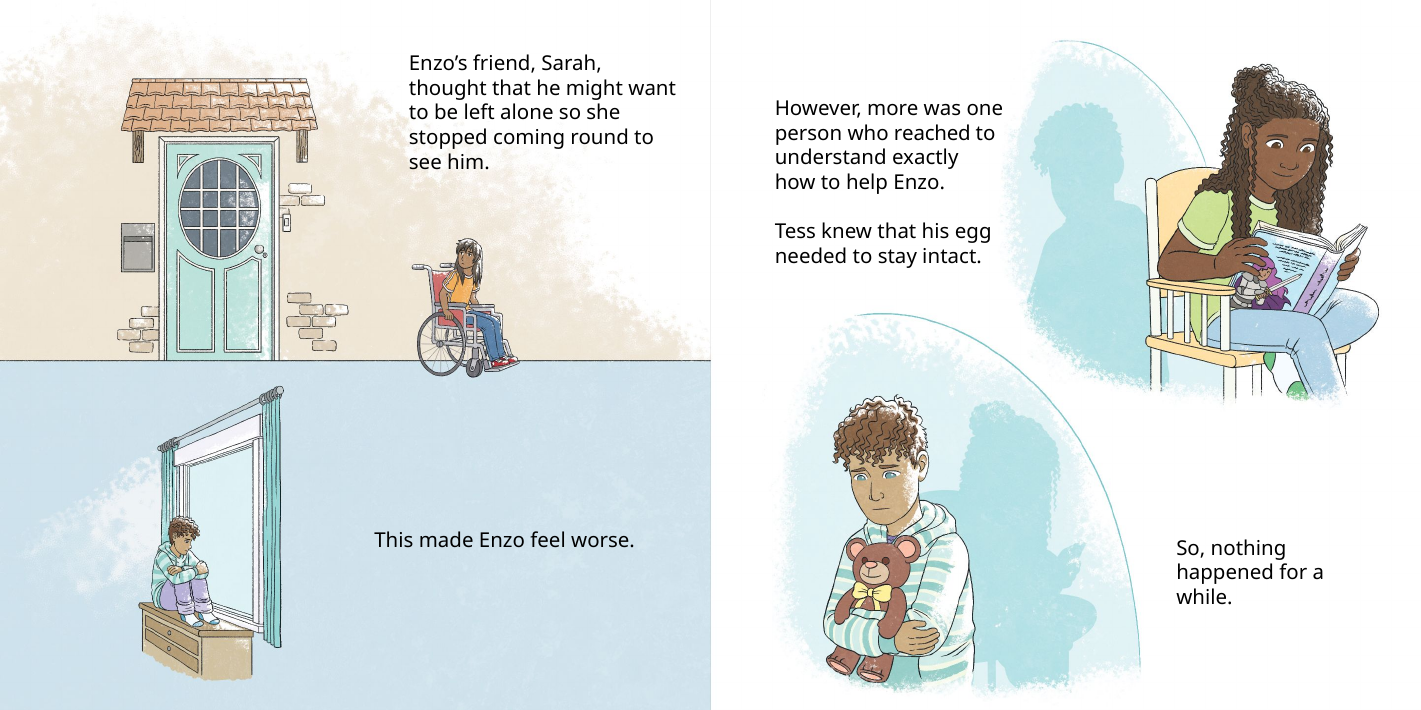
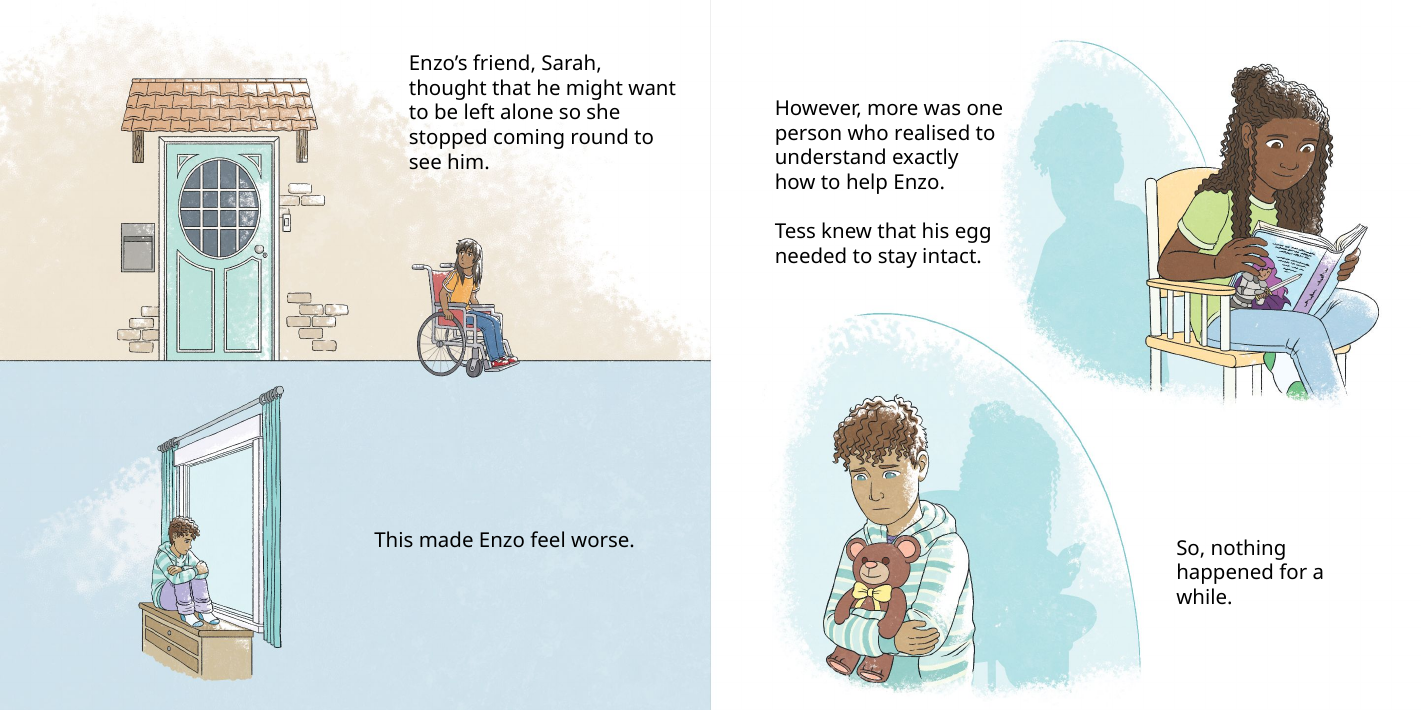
reached: reached -> realised
